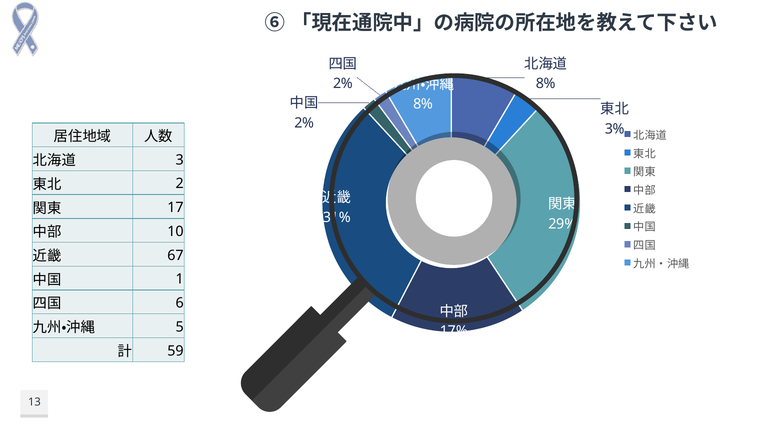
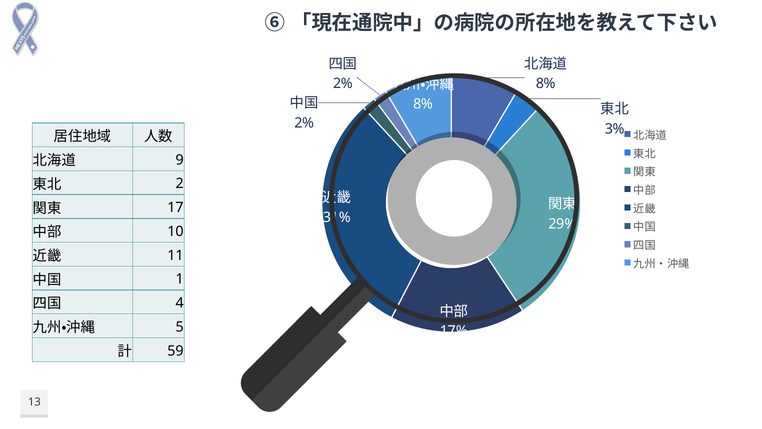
3: 3 -> 9
67: 67 -> 11
6: 6 -> 4
